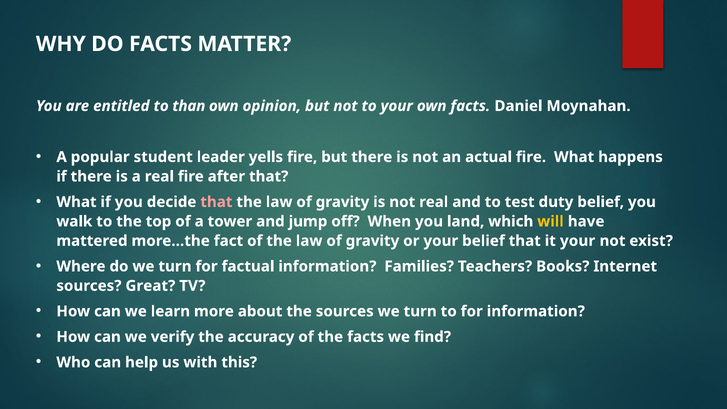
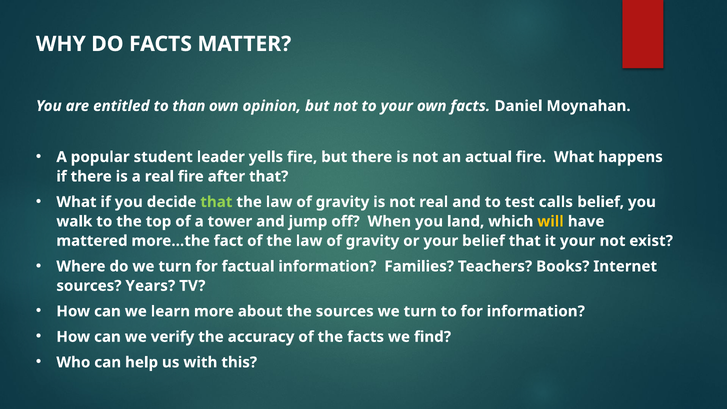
that at (216, 202) colour: pink -> light green
duty: duty -> calls
Great: Great -> Years
